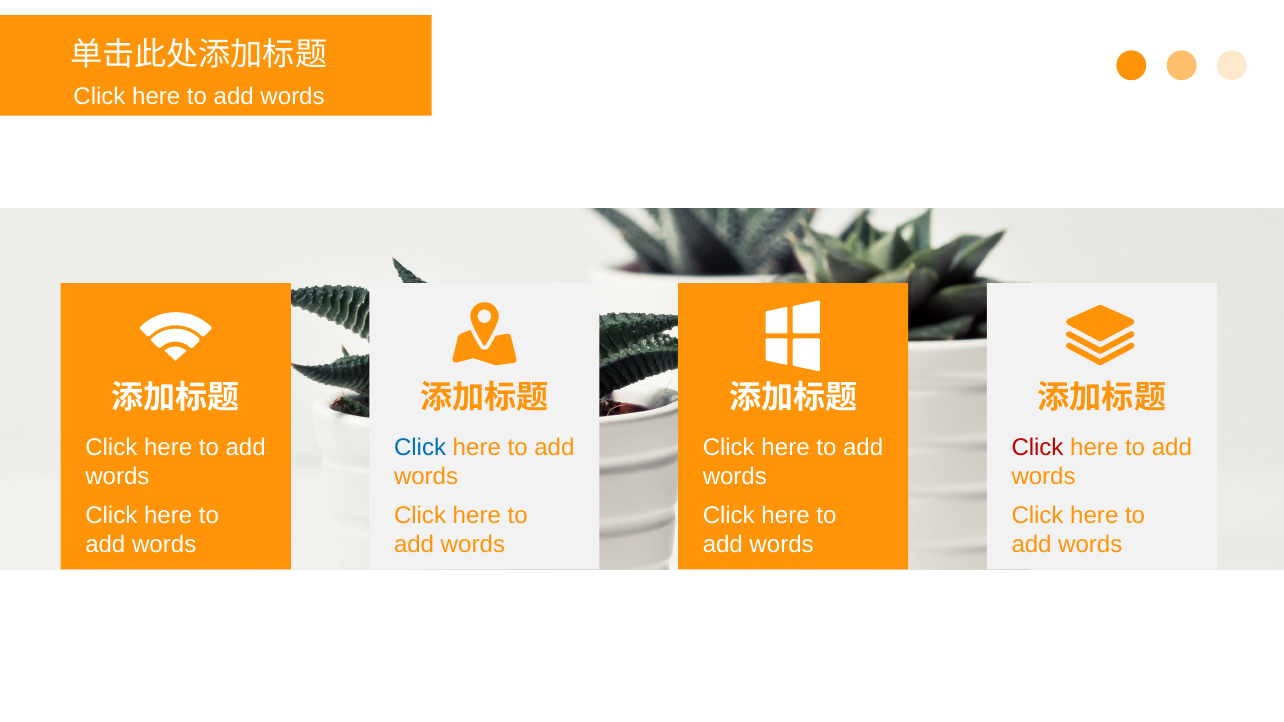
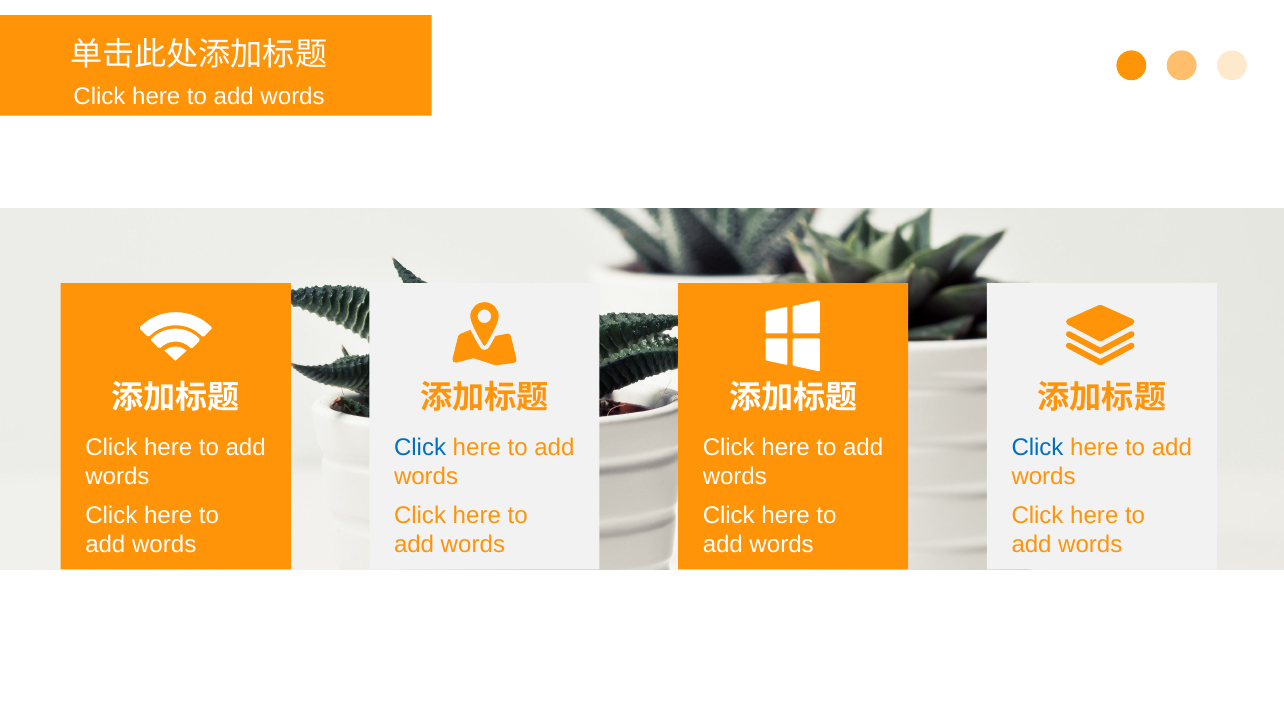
Click at (1038, 448) colour: red -> blue
